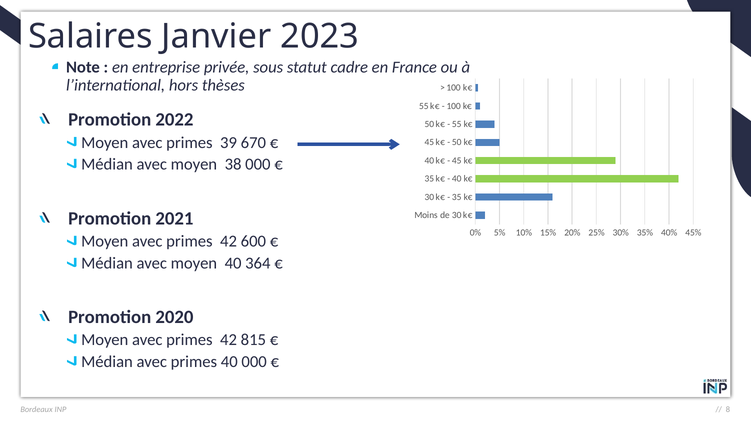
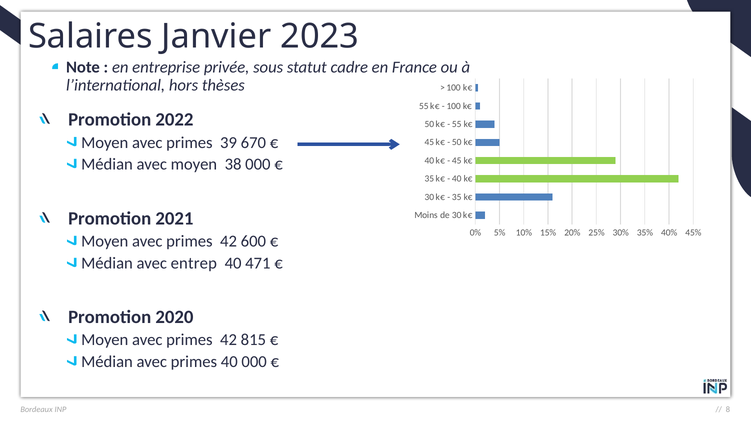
moyen at (194, 264): moyen -> entrep
364: 364 -> 471
